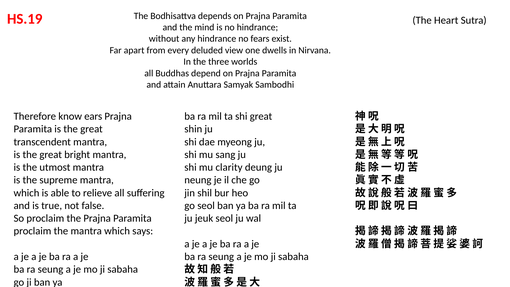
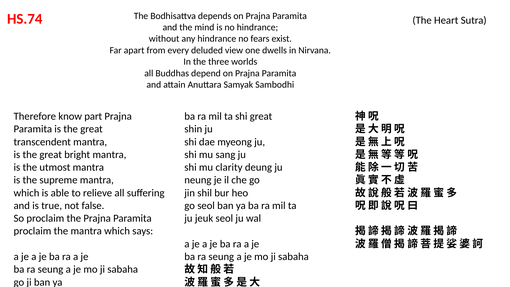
HS.19: HS.19 -> HS.74
ears: ears -> part
